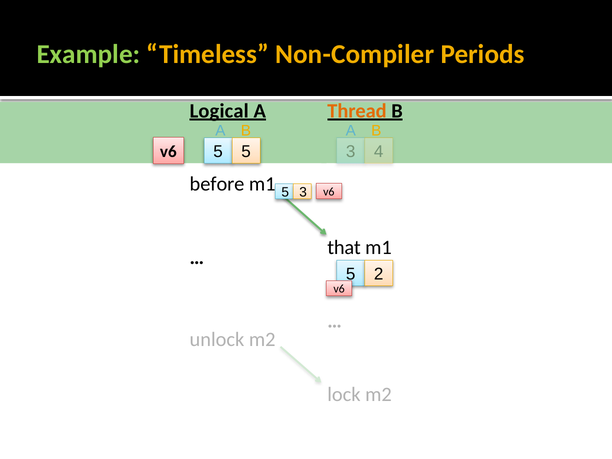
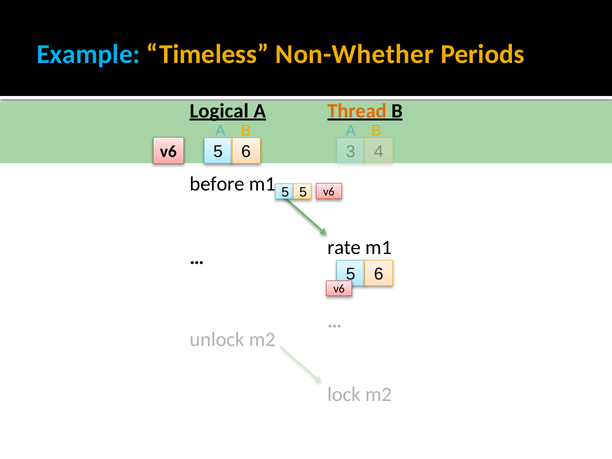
Example colour: light green -> light blue
Non-Compiler: Non-Compiler -> Non-Whether
5 at (246, 152): 5 -> 6
3 at (303, 192): 3 -> 5
that: that -> rate
2 at (379, 274): 2 -> 6
